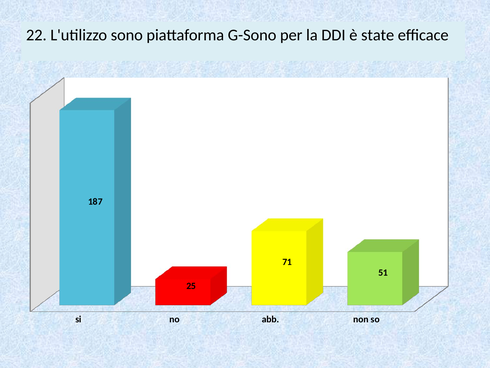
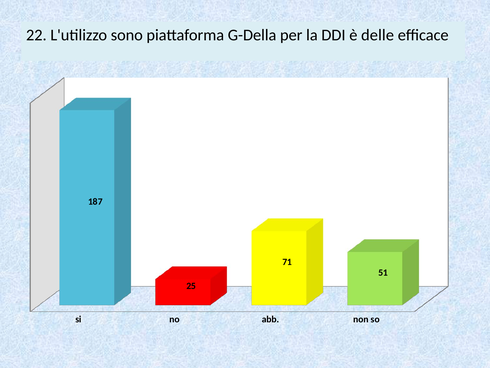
G-Sono: G-Sono -> G-Della
state: state -> delle
